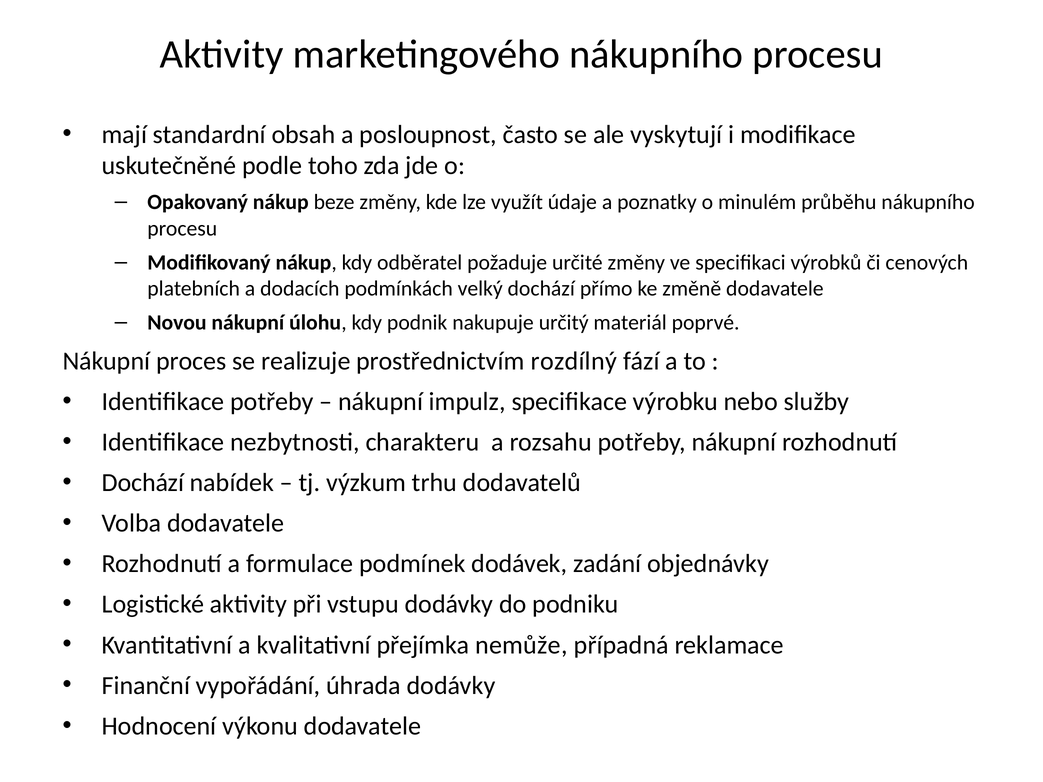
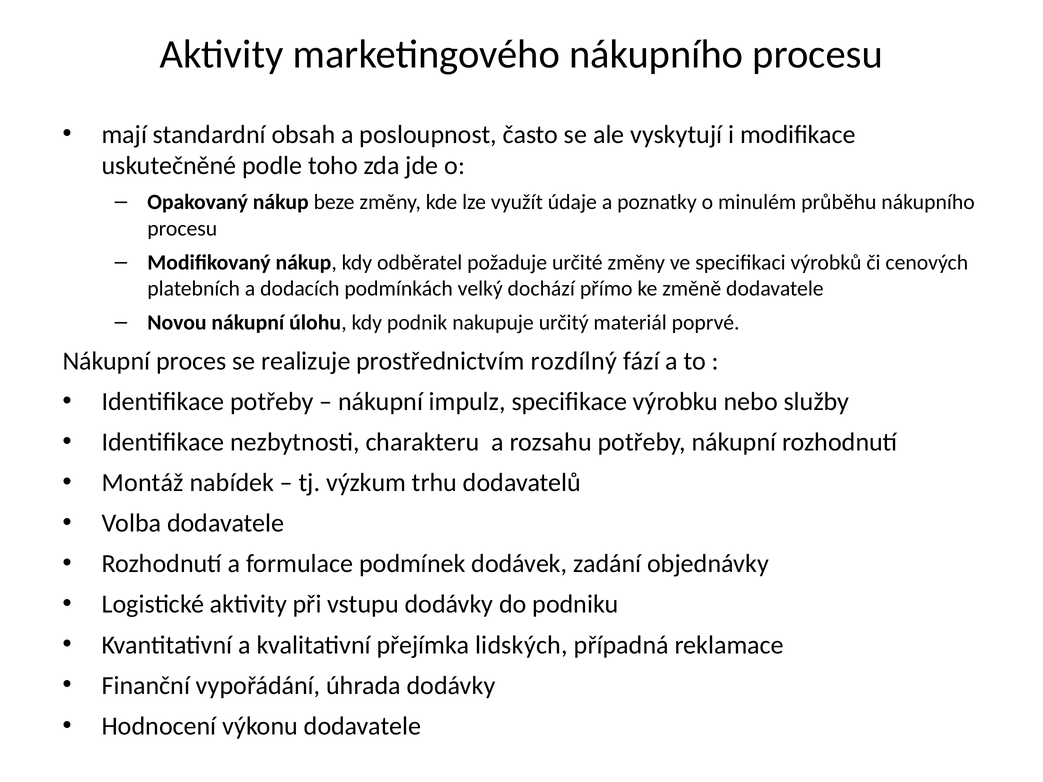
Dochází at (143, 483): Dochází -> Montáž
nemůže: nemůže -> lidských
